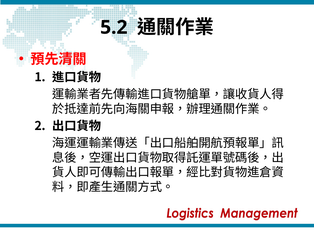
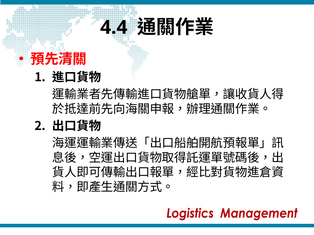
5.2: 5.2 -> 4.4
